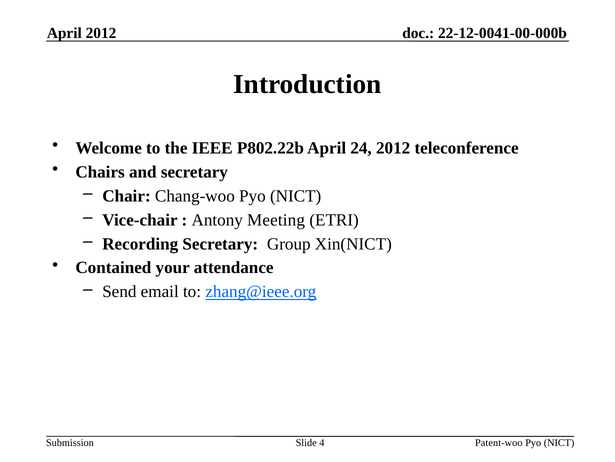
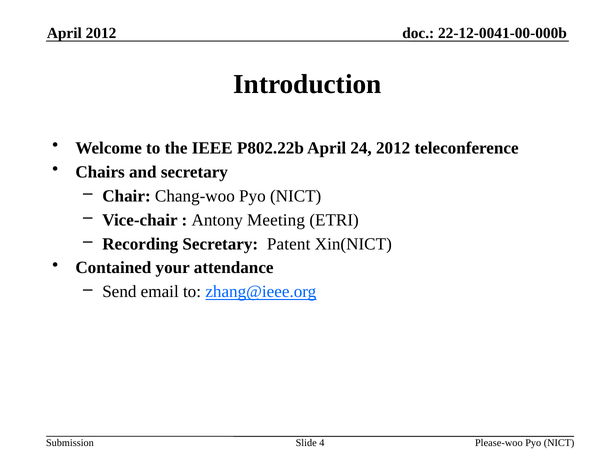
Group: Group -> Patent
Patent-woo: Patent-woo -> Please-woo
